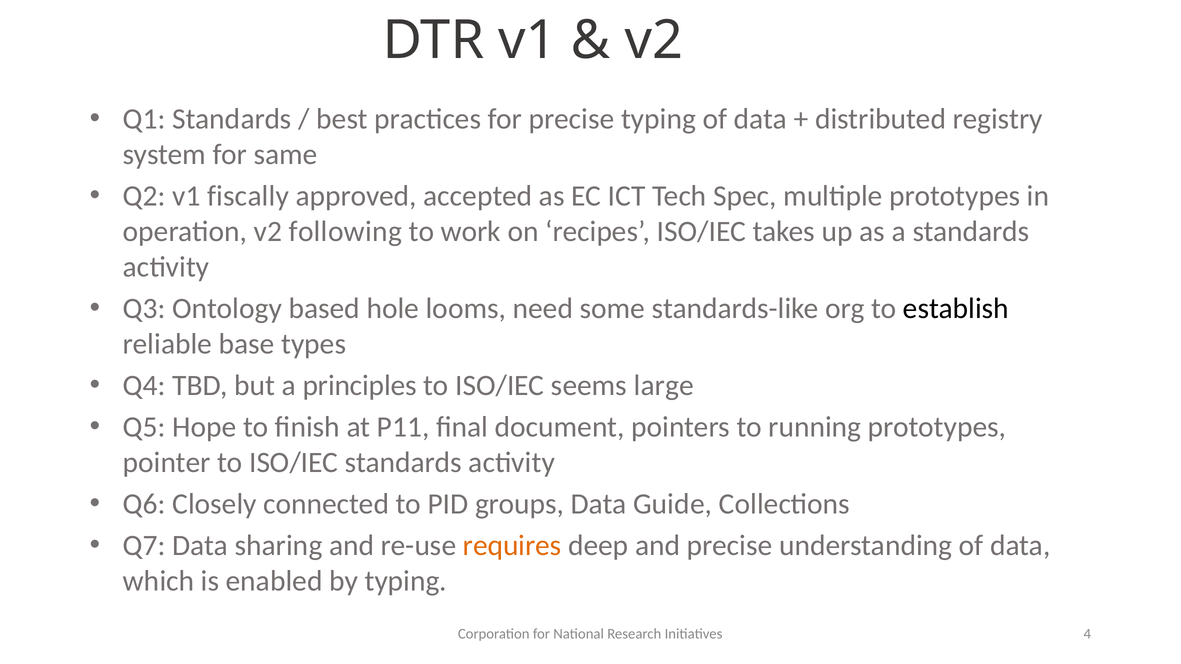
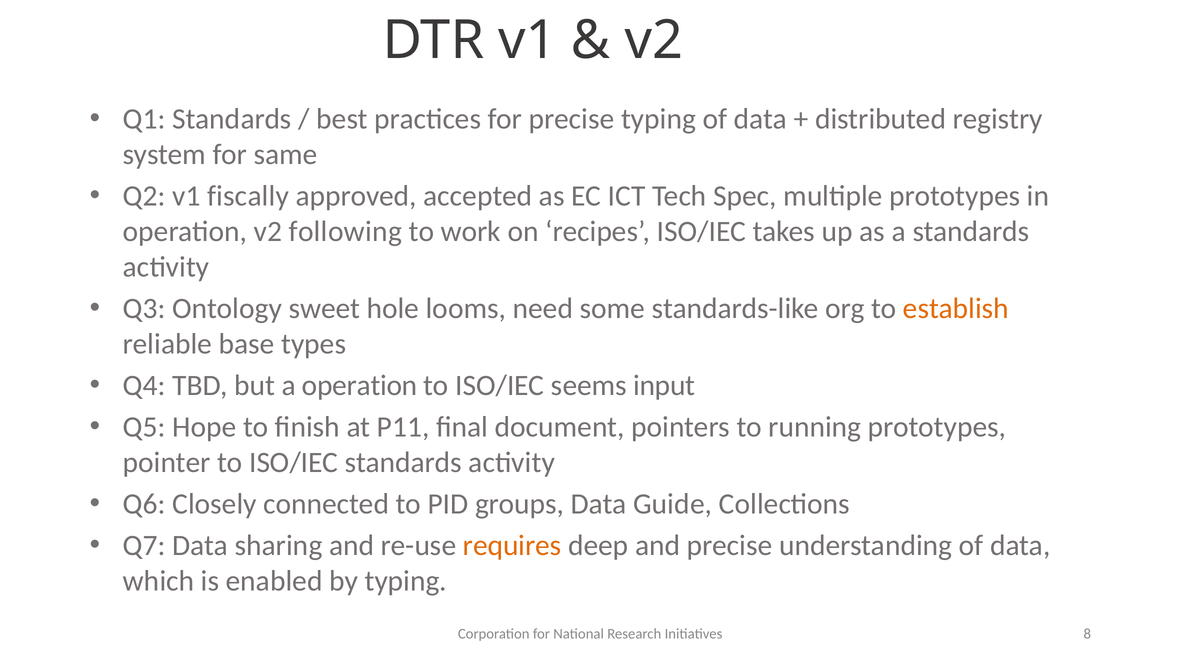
based: based -> sweet
establish colour: black -> orange
a principles: principles -> operation
large: large -> input
4: 4 -> 8
